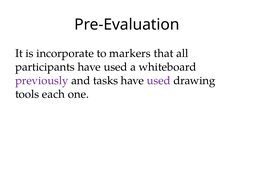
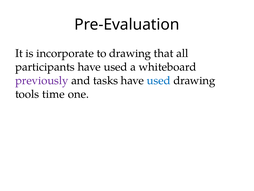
to markers: markers -> drawing
used at (159, 80) colour: purple -> blue
each: each -> time
